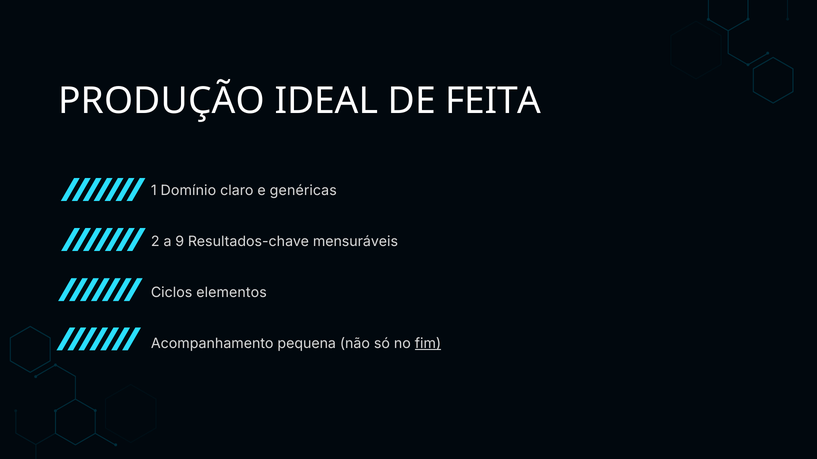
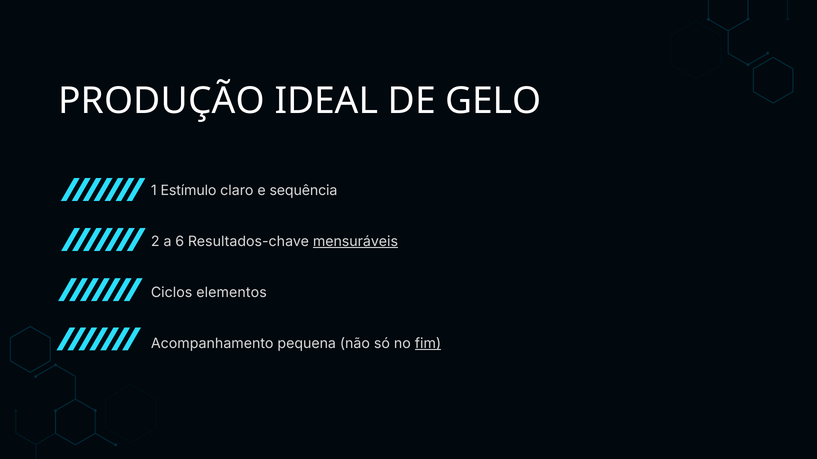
FEITA: FEITA -> GELO
Domínio: Domínio -> Estímulo
genéricas: genéricas -> sequência
9: 9 -> 6
mensuráveis underline: none -> present
